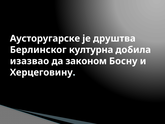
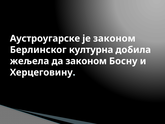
Аусторугарске: Аусторугарске -> Аустроугарске
је друштва: друштва -> законом
изазвао: изазвао -> жељела
